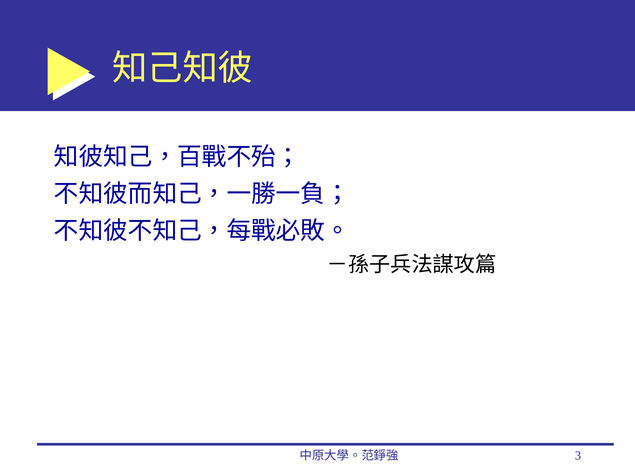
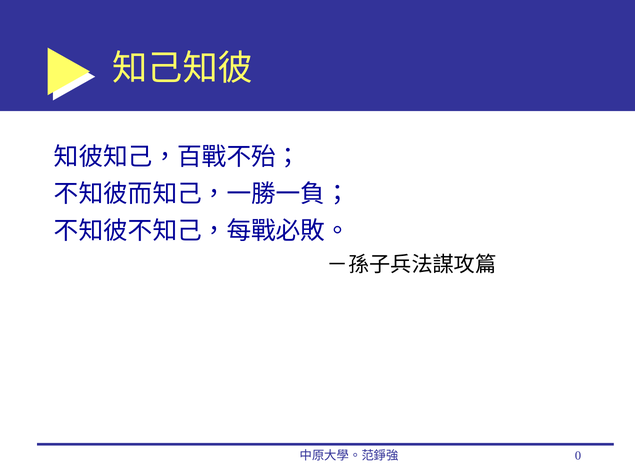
3: 3 -> 0
